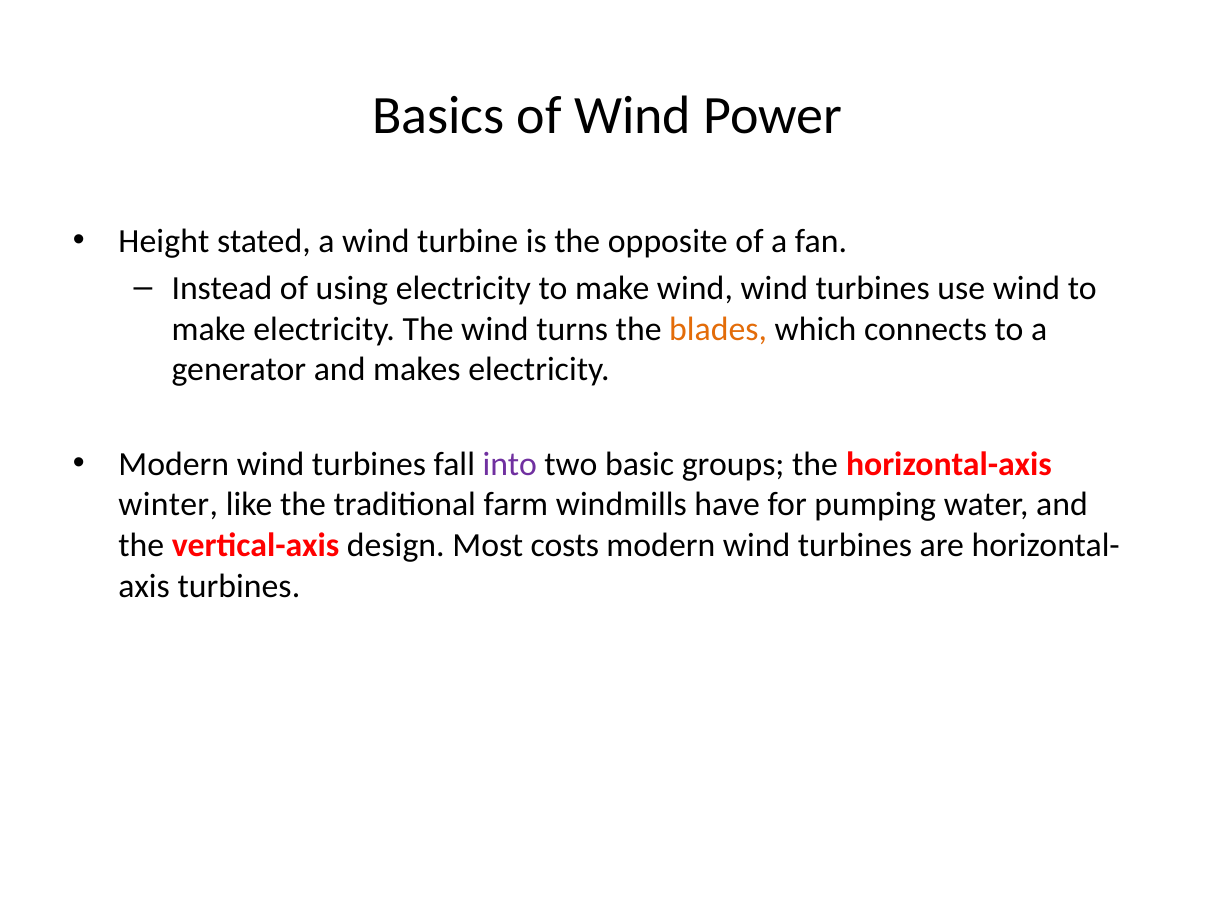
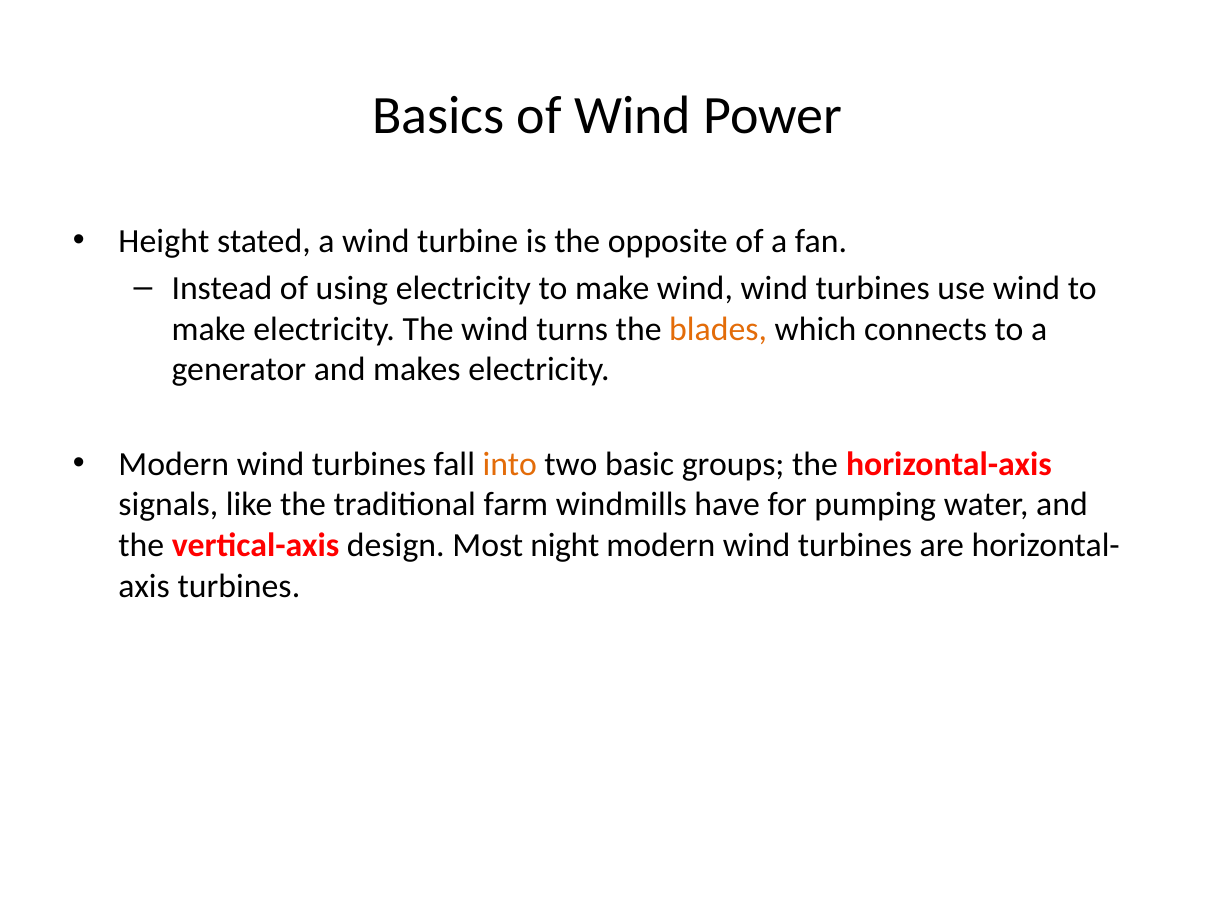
into colour: purple -> orange
winter: winter -> signals
costs: costs -> night
